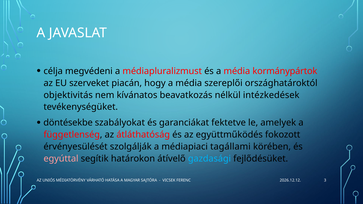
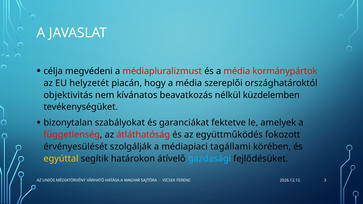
szerveket: szerveket -> helyzetét
intézkedések: intézkedések -> küzdelemben
döntésekbe: döntésekbe -> bizonytalan
egyúttal colour: pink -> yellow
